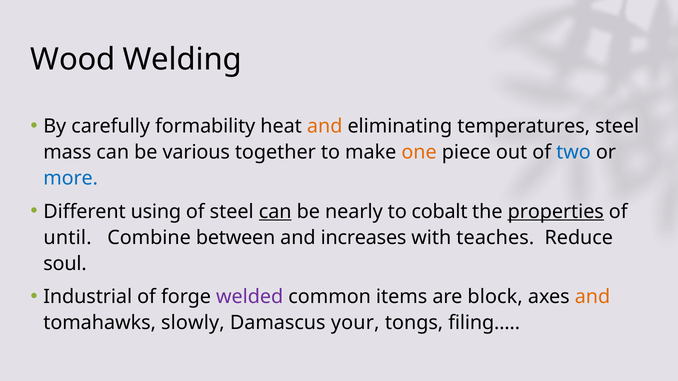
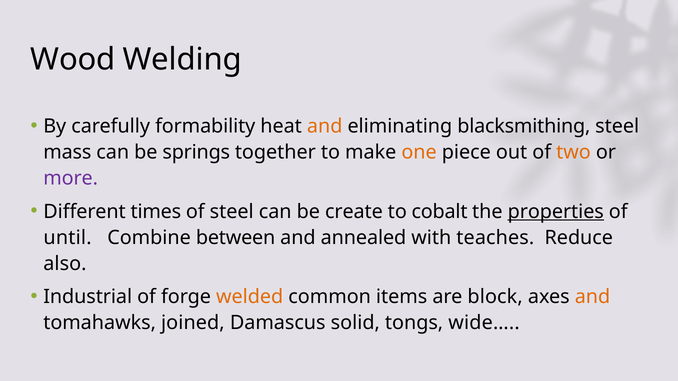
temperatures: temperatures -> blacksmithing
various: various -> springs
two colour: blue -> orange
more colour: blue -> purple
using: using -> times
can at (275, 212) underline: present -> none
nearly: nearly -> create
increases: increases -> annealed
soul: soul -> also
welded colour: purple -> orange
slowly: slowly -> joined
your: your -> solid
filing…: filing… -> wide…
